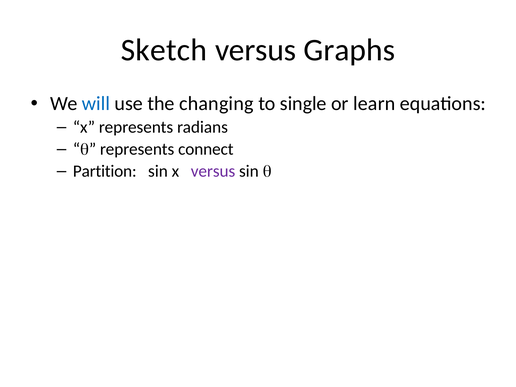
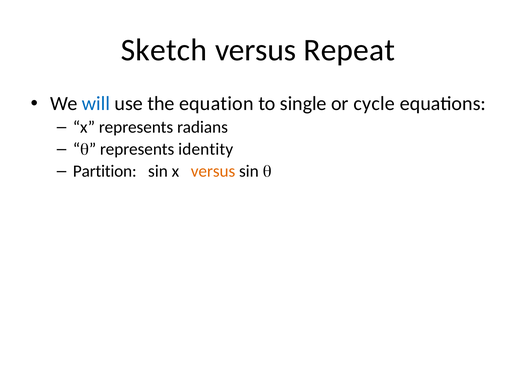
Graphs: Graphs -> Repeat
changing: changing -> equation
learn: learn -> cycle
connect: connect -> identity
versus at (213, 171) colour: purple -> orange
